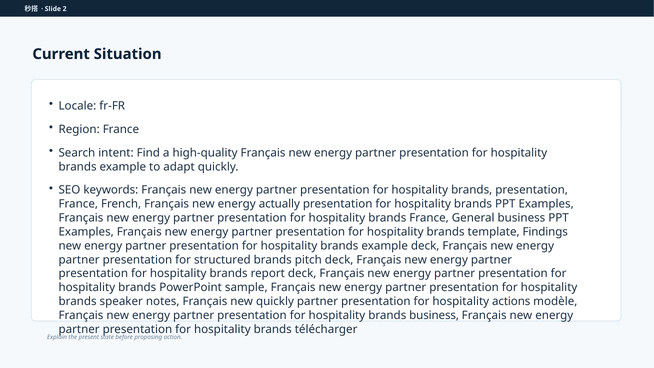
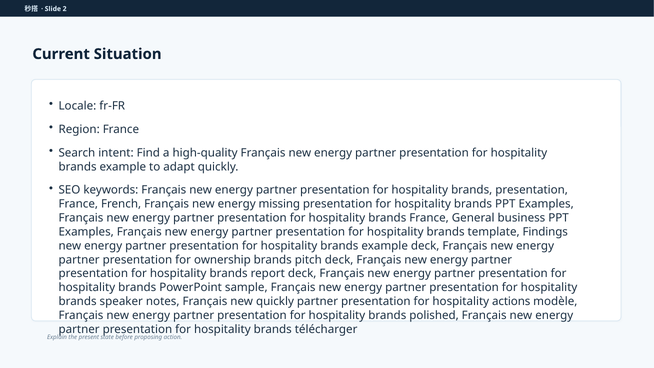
actually: actually -> missing
structured: structured -> ownership
brands business: business -> polished
